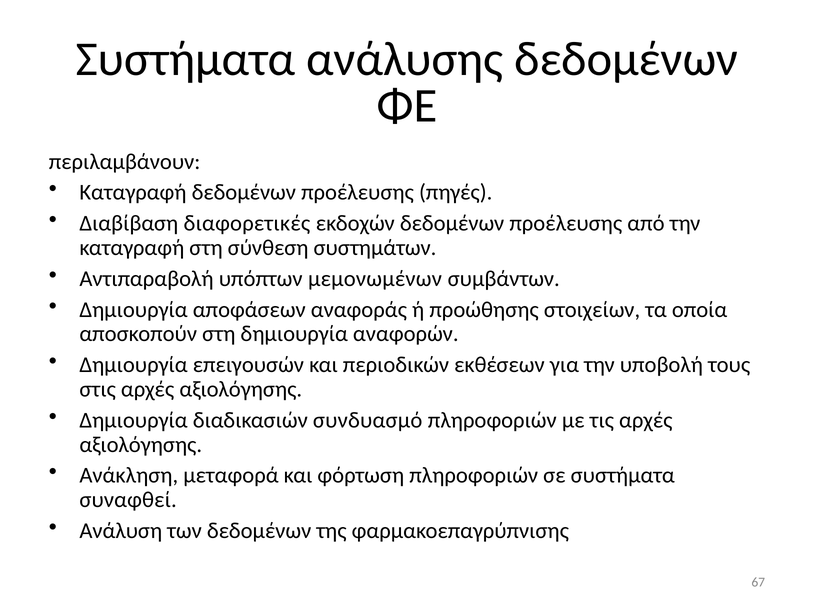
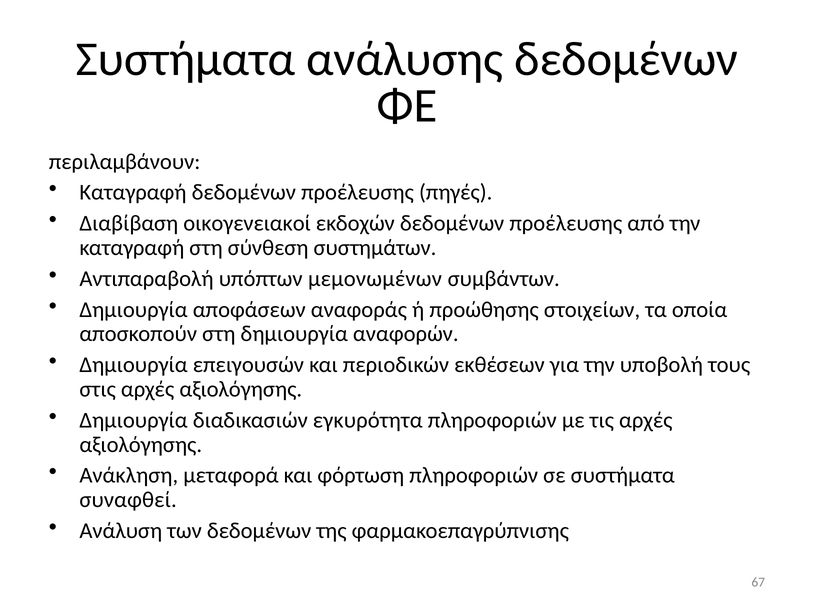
διαφορετικές: διαφορετικές -> οικογενειακοί
συνδυασμό: συνδυασμό -> εγκυρότητα
